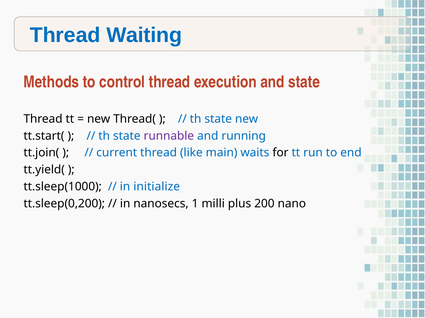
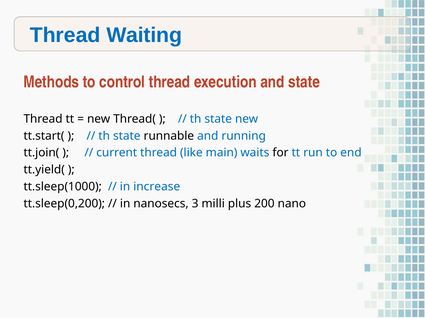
runnable colour: purple -> black
initialize: initialize -> increase
1: 1 -> 3
